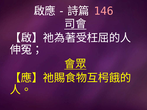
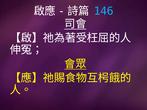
146 colour: pink -> light blue
